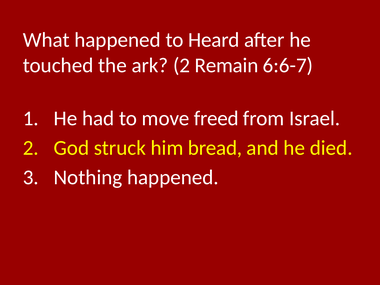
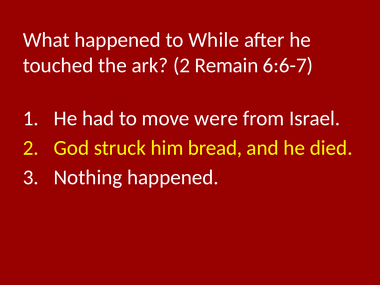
Heard: Heard -> While
freed: freed -> were
